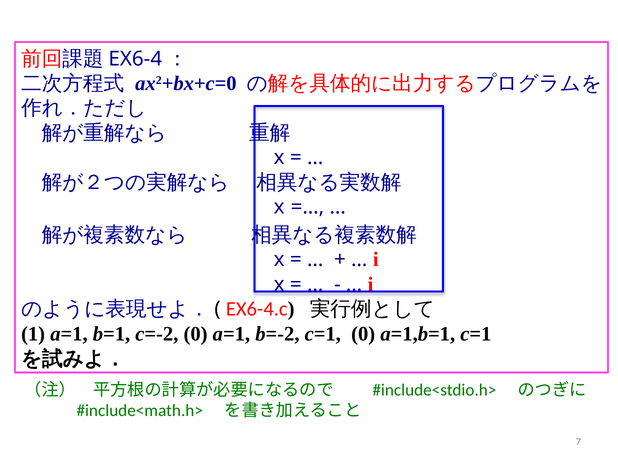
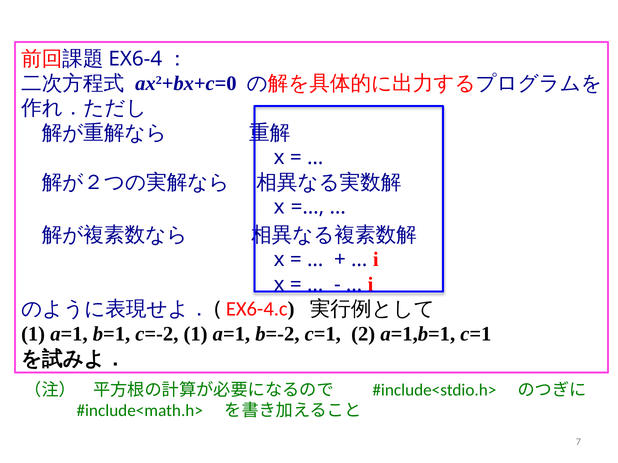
c=-2 0: 0 -> 1
c=1 0: 0 -> 2
